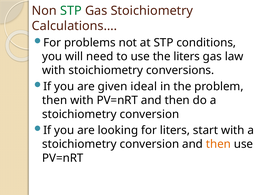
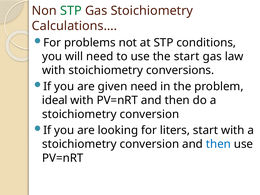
the liters: liters -> start
given ideal: ideal -> need
then at (55, 100): then -> ideal
then at (218, 144) colour: orange -> blue
